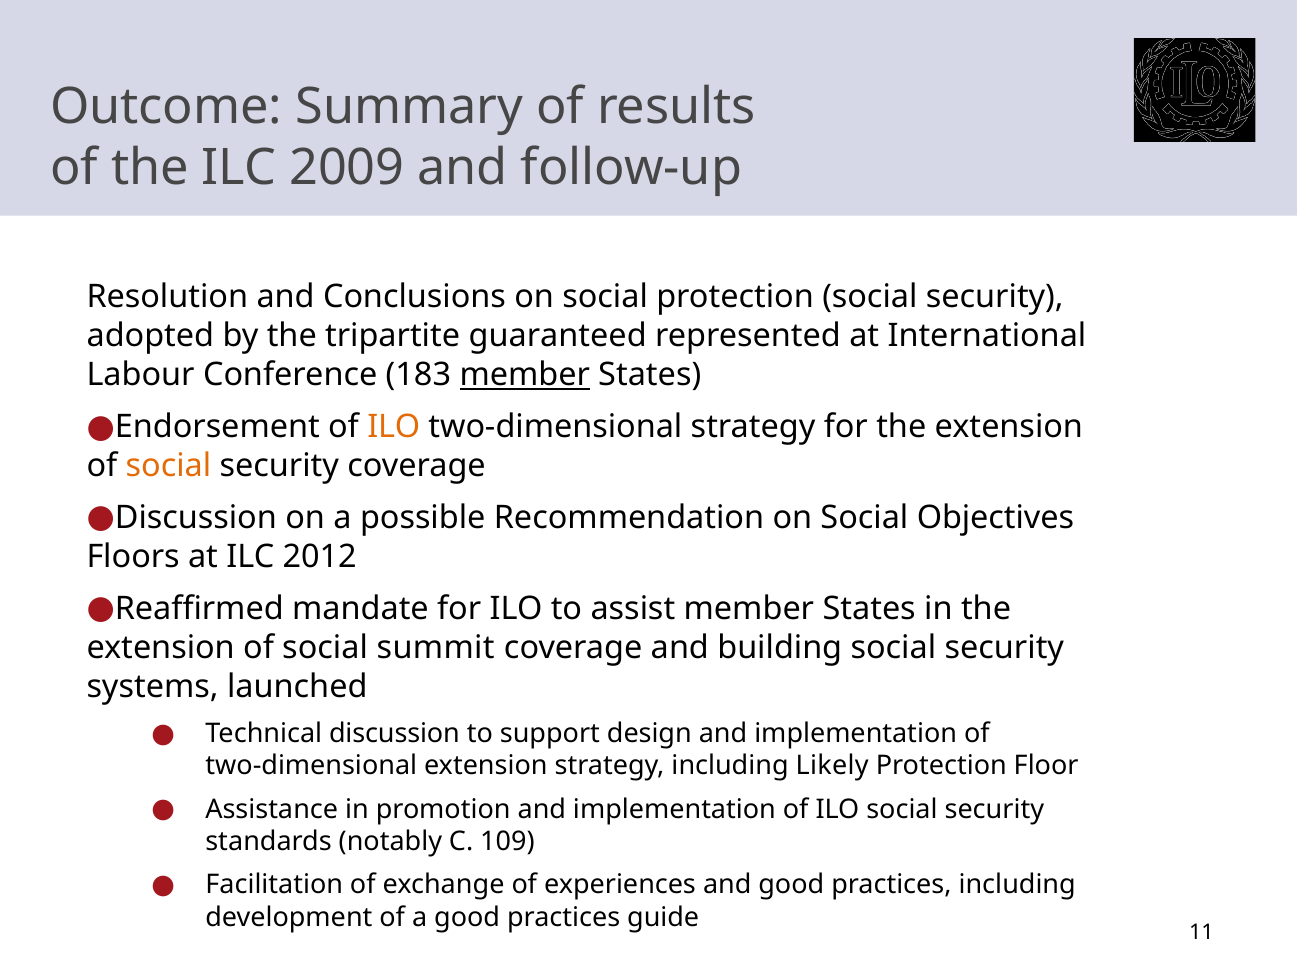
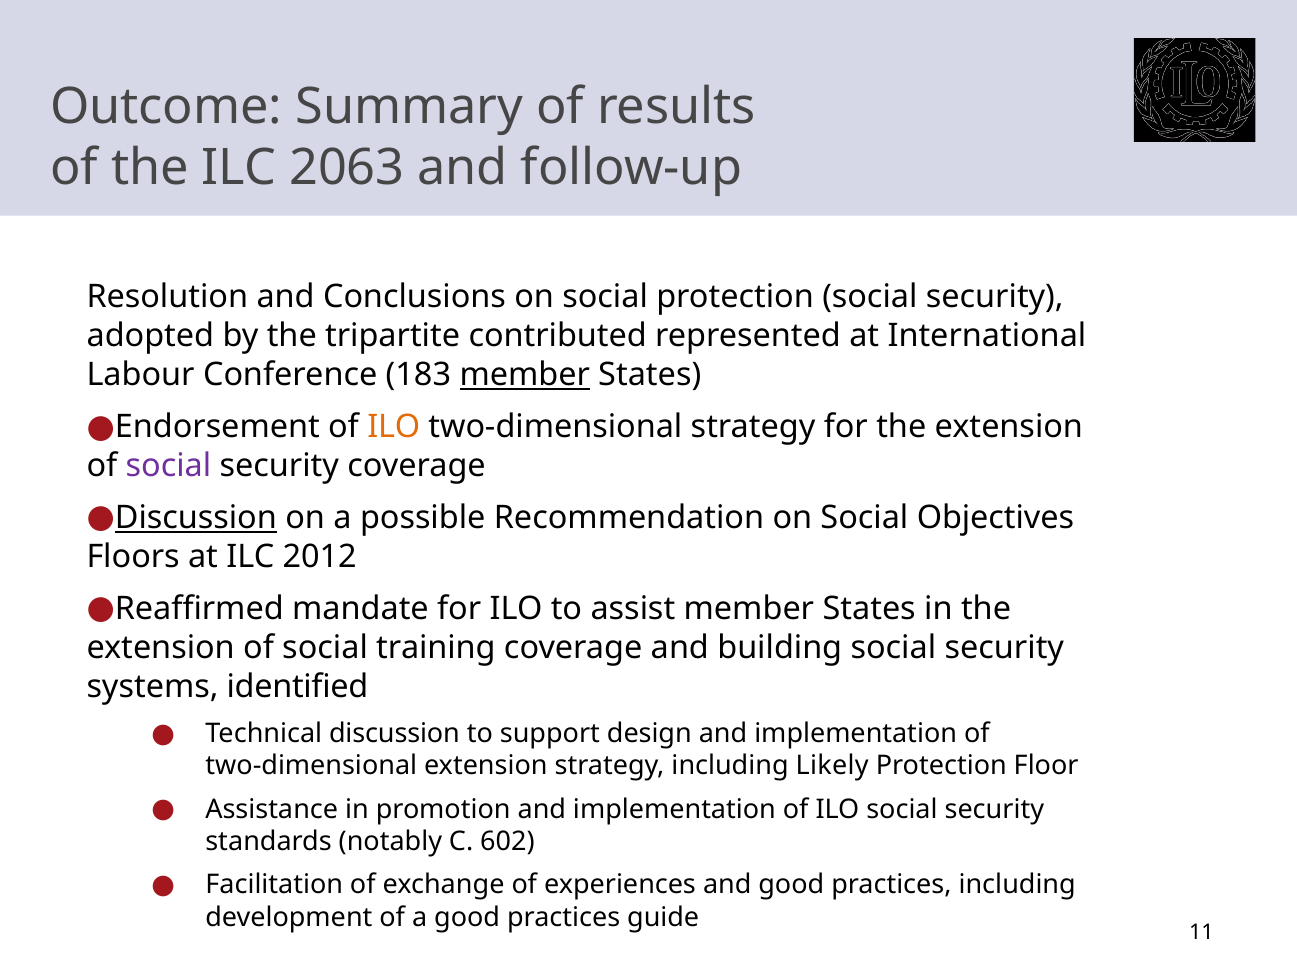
2009: 2009 -> 2063
guaranteed: guaranteed -> contributed
social at (168, 466) colour: orange -> purple
Discussion at (196, 518) underline: none -> present
summit: summit -> training
launched: launched -> identified
109: 109 -> 602
